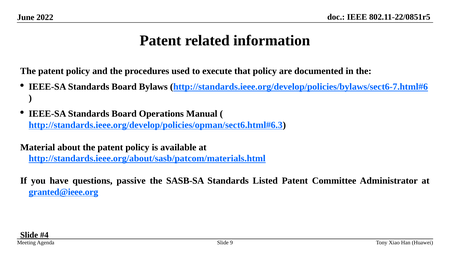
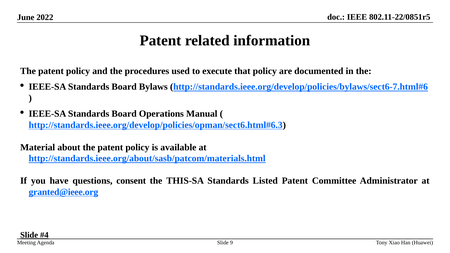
passive: passive -> consent
SASB-SA: SASB-SA -> THIS-SA
